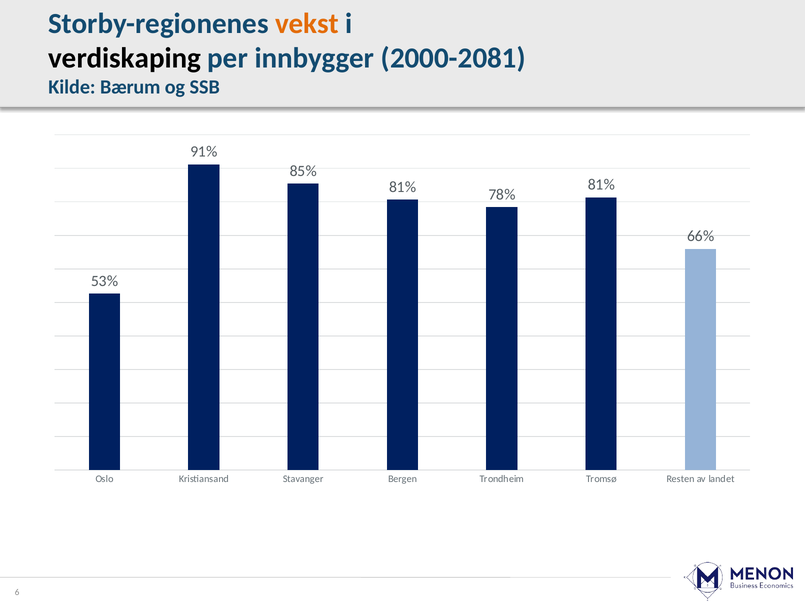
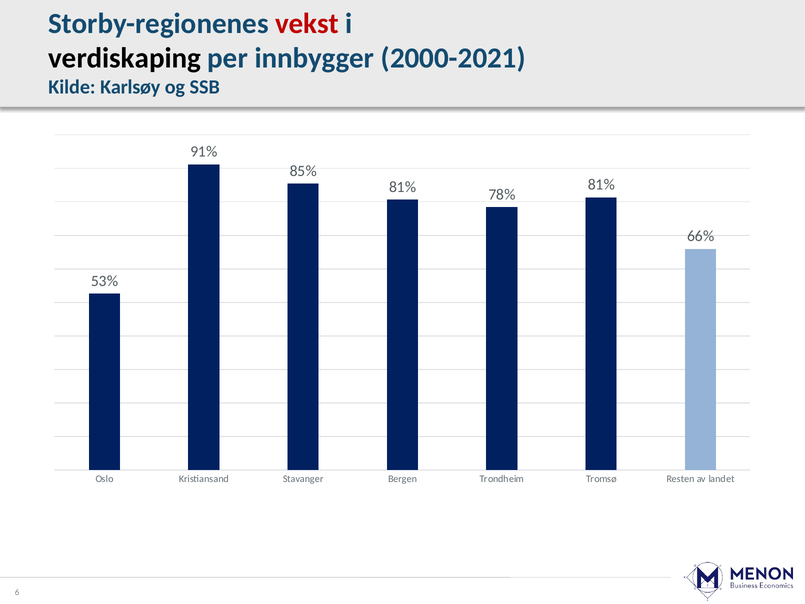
vekst colour: orange -> red
2000-2081: 2000-2081 -> 2000-2021
Bærum: Bærum -> Karlsøy
